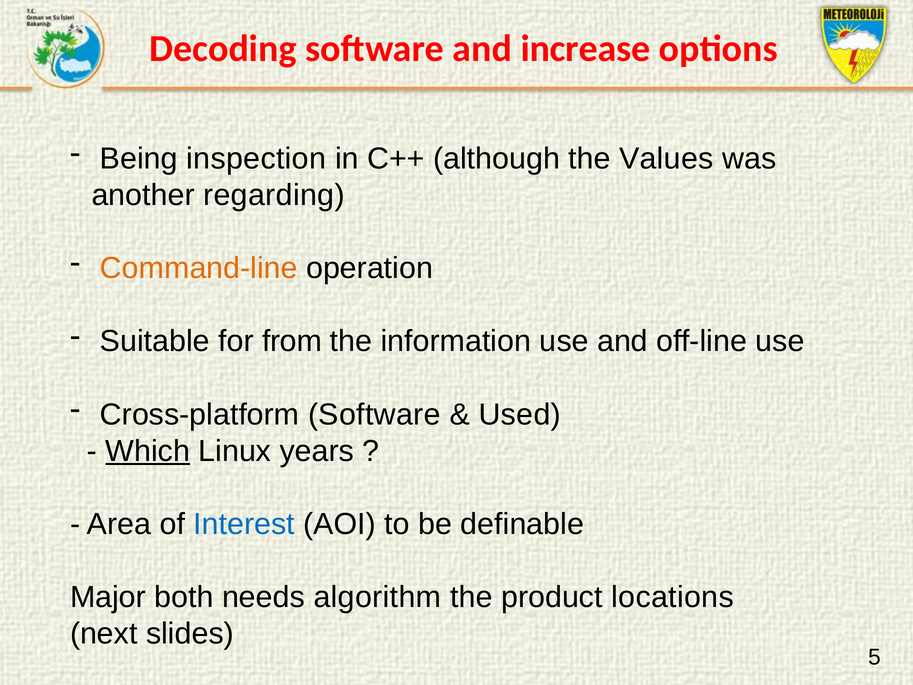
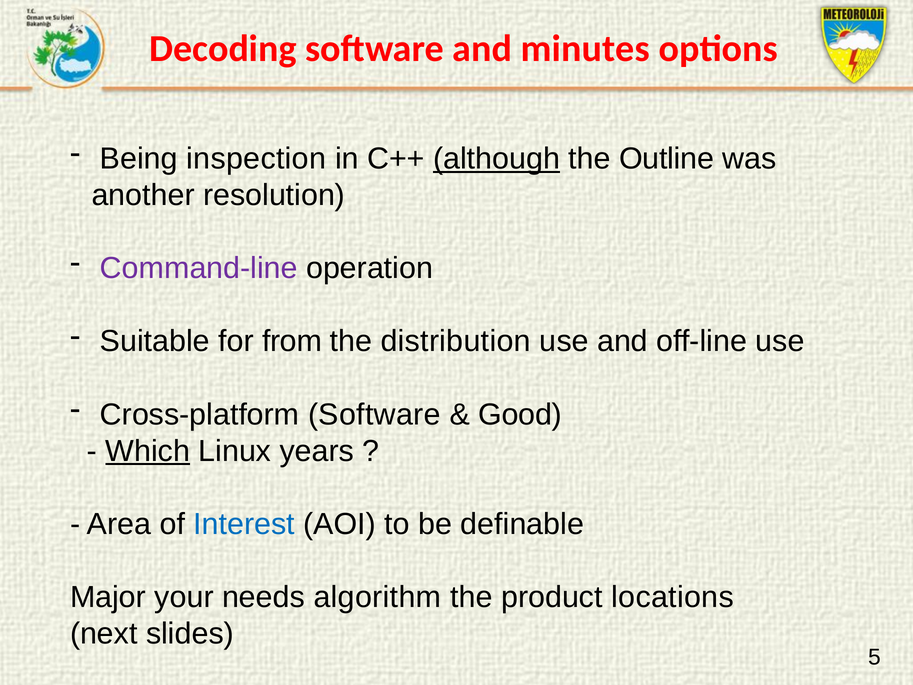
increase: increase -> minutes
although underline: none -> present
Values: Values -> Outline
regarding: regarding -> resolution
Command-line colour: orange -> purple
information: information -> distribution
Used: Used -> Good
both: both -> your
